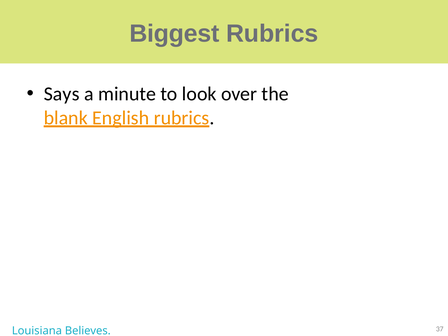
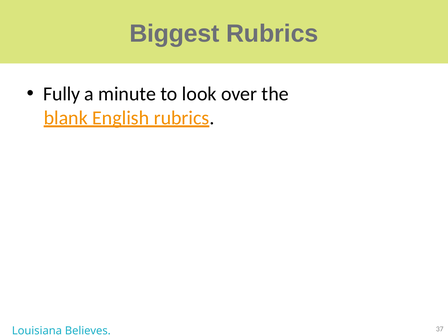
Says: Says -> Fully
